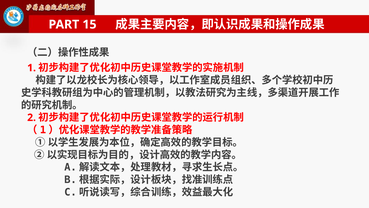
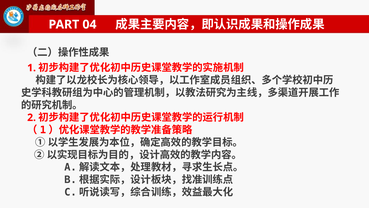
15: 15 -> 04
